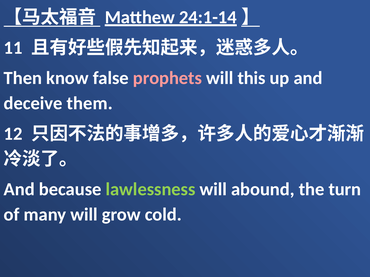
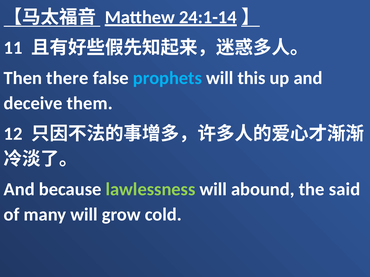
know: know -> there
prophets colour: pink -> light blue
turn: turn -> said
